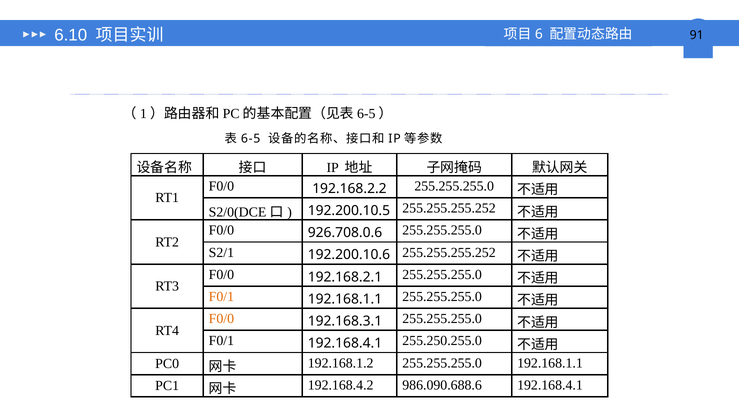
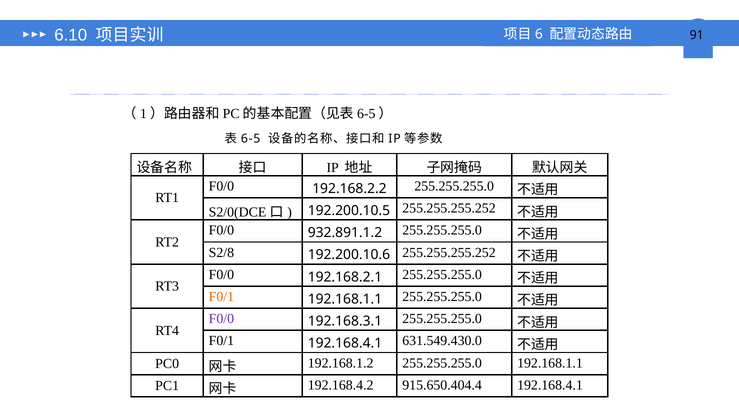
926.708.0.6: 926.708.0.6 -> 932.891.1.2
S2/1: S2/1 -> S2/8
F0/0 at (221, 319) colour: orange -> purple
255.250.255.0: 255.250.255.0 -> 631.549.430.0
986.090.688.6: 986.090.688.6 -> 915.650.404.4
